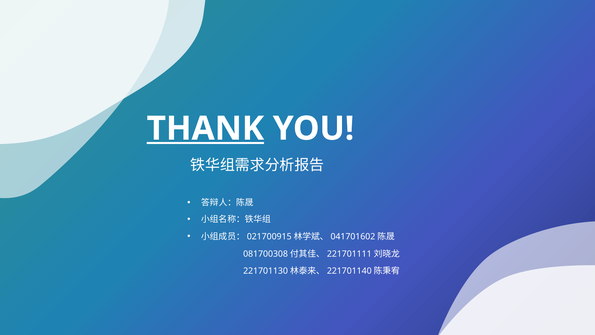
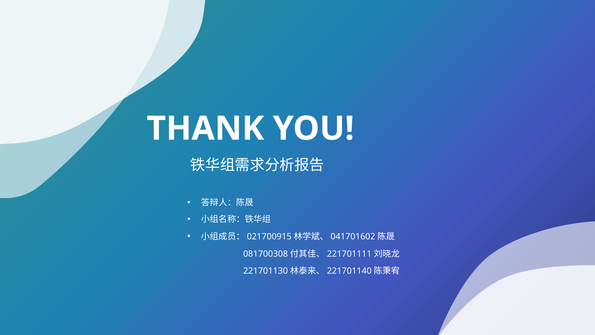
THANK underline: present -> none
